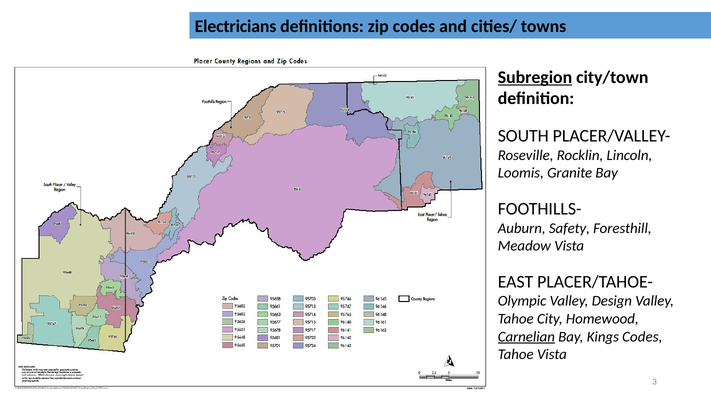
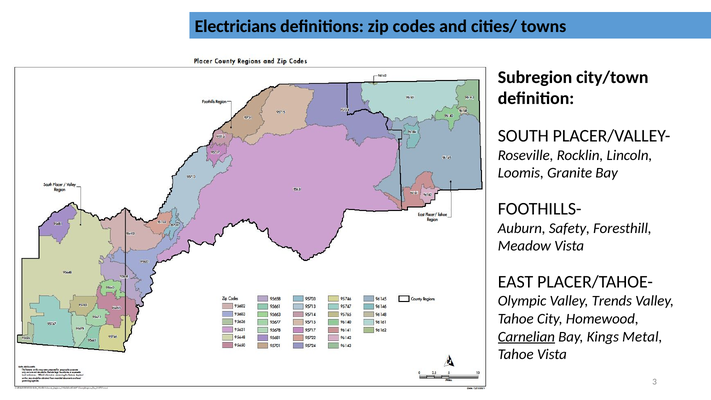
Subregion underline: present -> none
Design: Design -> Trends
Kings Codes: Codes -> Metal
